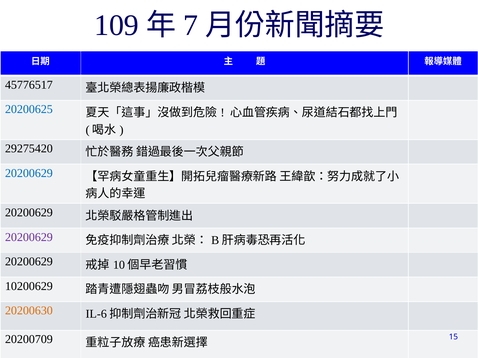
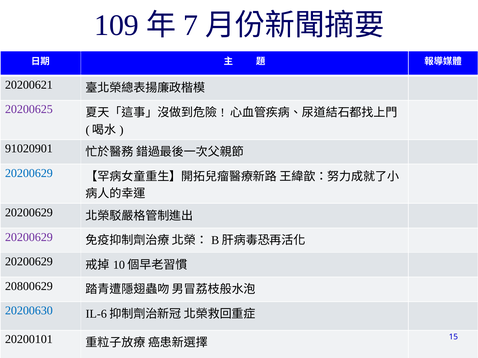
45776517: 45776517 -> 20200621
20200625 colour: blue -> purple
29275420: 29275420 -> 91020901
10200629: 10200629 -> 20800629
20200630 colour: orange -> blue
20200709: 20200709 -> 20200101
